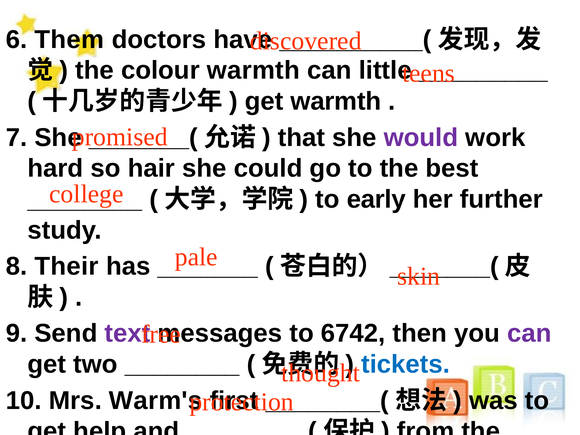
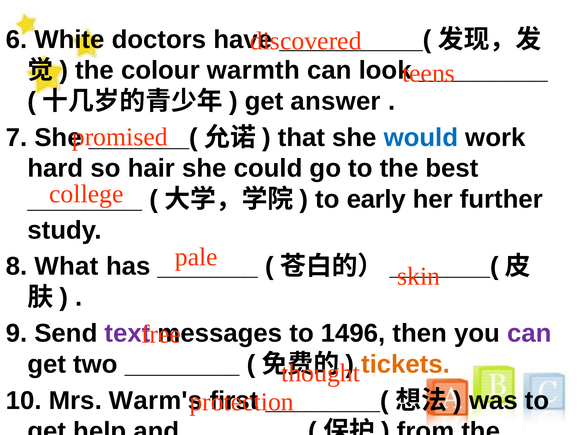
Them: Them -> White
little: little -> look
get warmth: warmth -> answer
would colour: purple -> blue
Their: Their -> What
6742: 6742 -> 1496
tickets colour: blue -> orange
